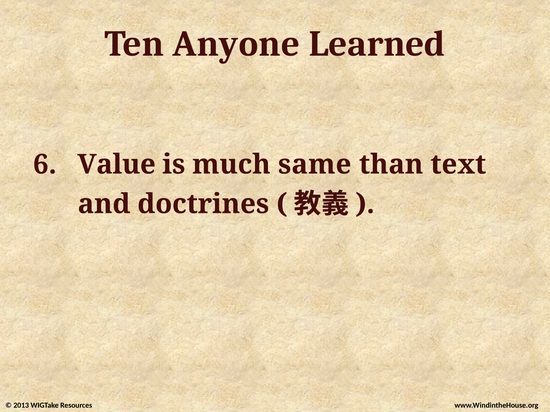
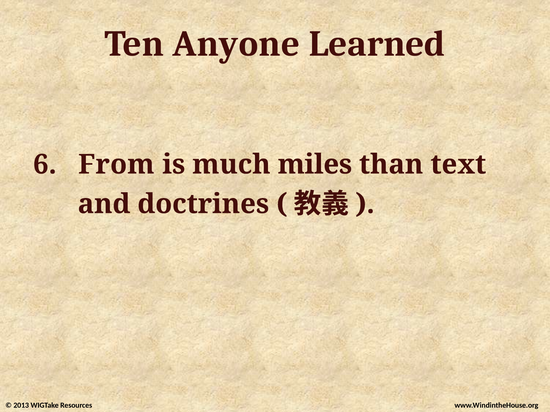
Value: Value -> From
same: same -> miles
